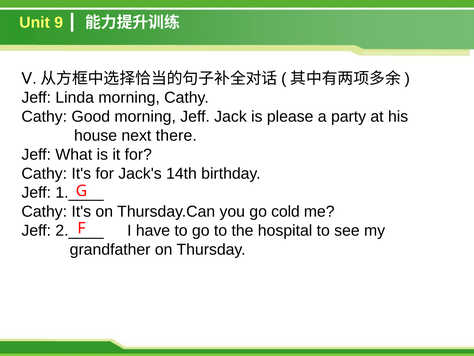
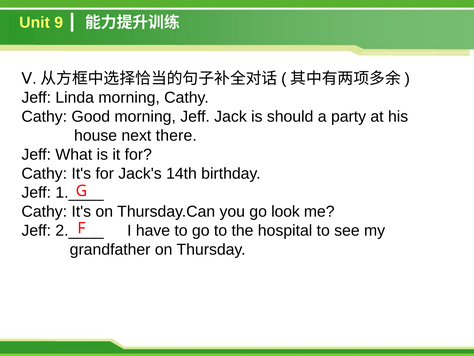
please: please -> should
cold: cold -> look
